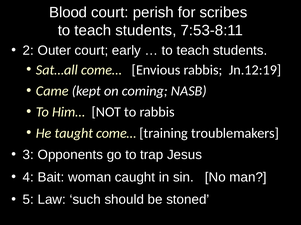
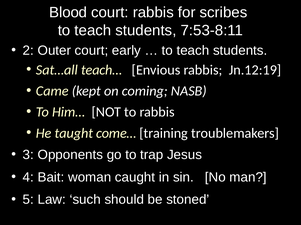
court perish: perish -> rabbis
Sat…all come…: come… -> teach…
